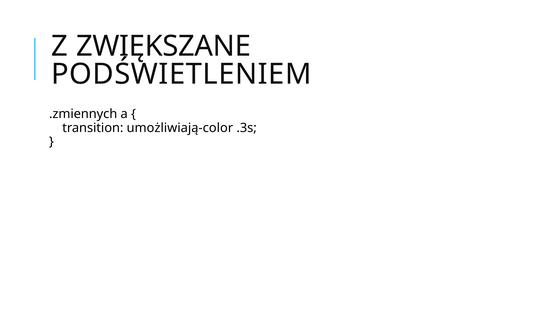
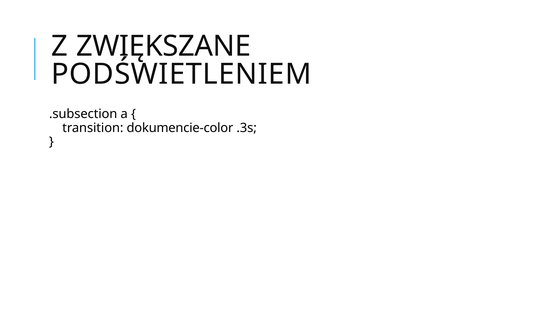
.zmiennych: .zmiennych -> .subsection
umożliwiają-color: umożliwiają-color -> dokumencie-color
